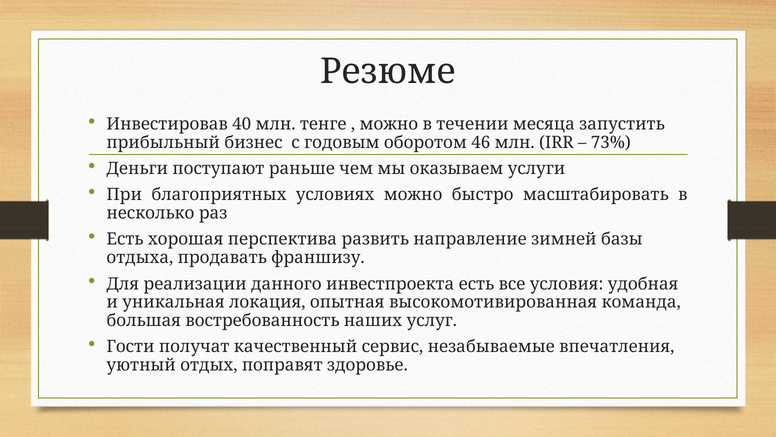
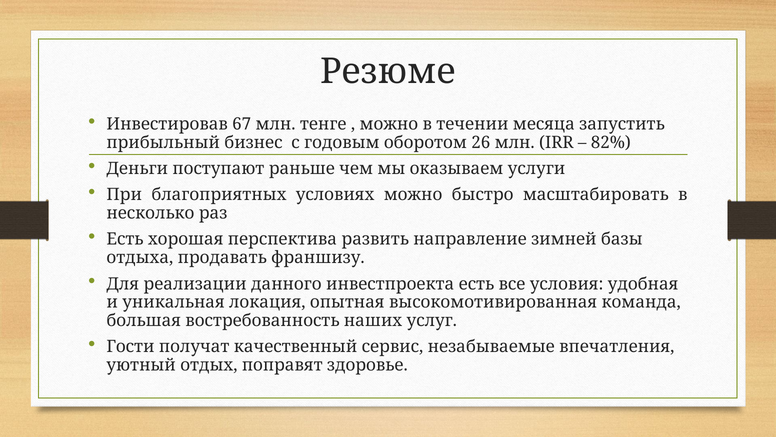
40: 40 -> 67
46: 46 -> 26
73%: 73% -> 82%
